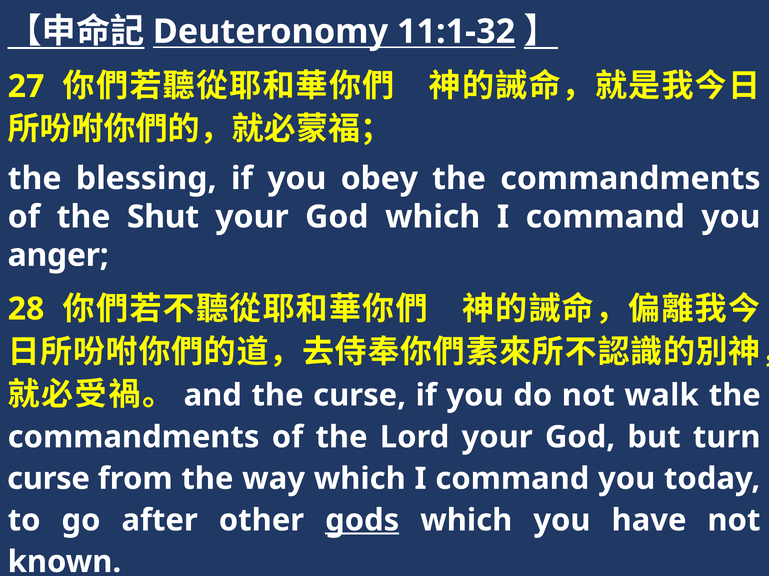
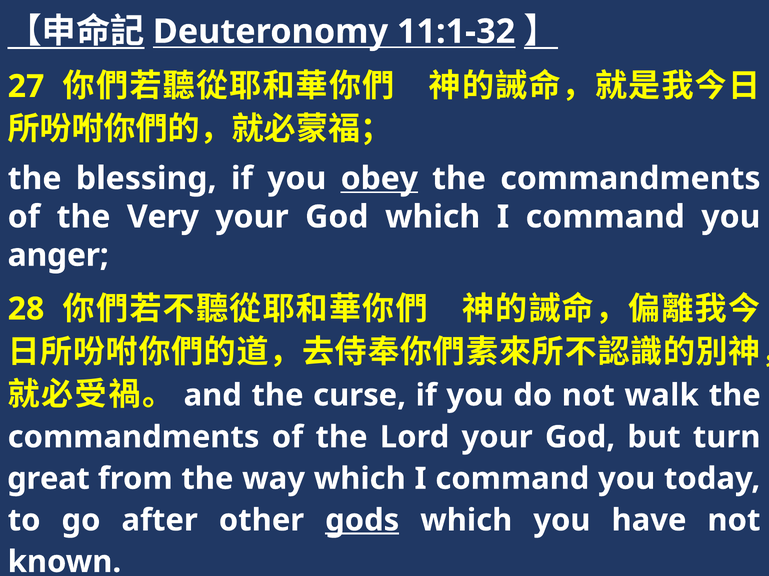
obey underline: none -> present
Shut: Shut -> Very
curse at (49, 479): curse -> great
